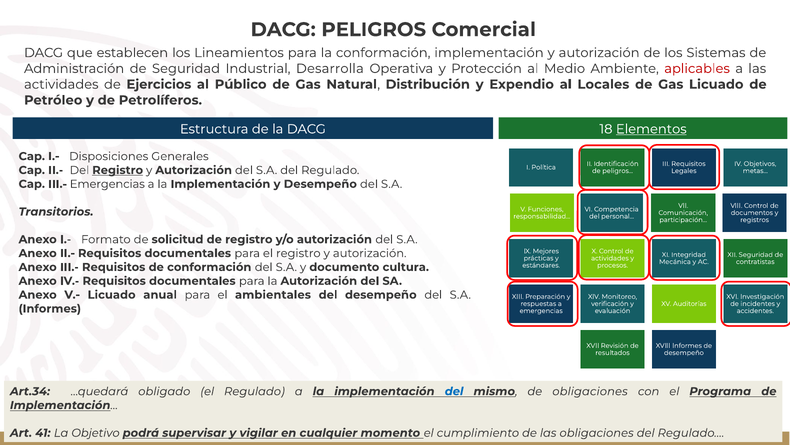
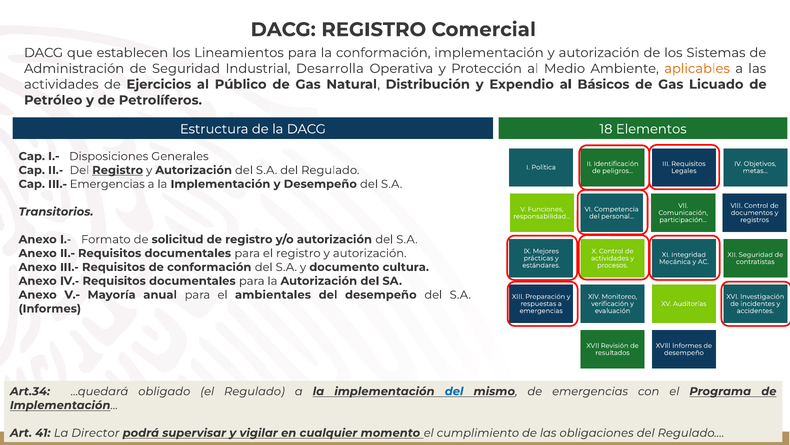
DACG PELIGROS: PELIGROS -> REGISTRO
aplicables colour: red -> orange
Locales: Locales -> Básicos
Elementos underline: present -> none
V.- Licuado: Licuado -> Mayoría
de obligaciones: obligaciones -> emergencias
Objetivo: Objetivo -> Director
